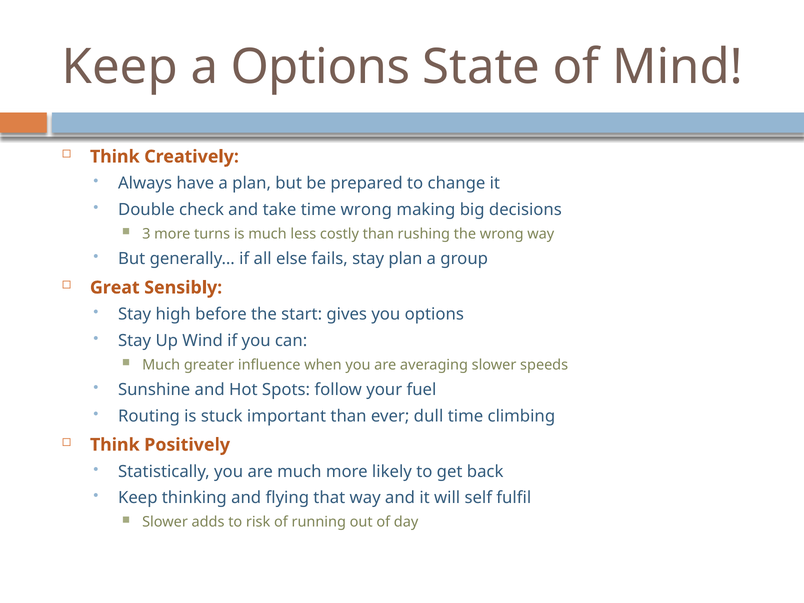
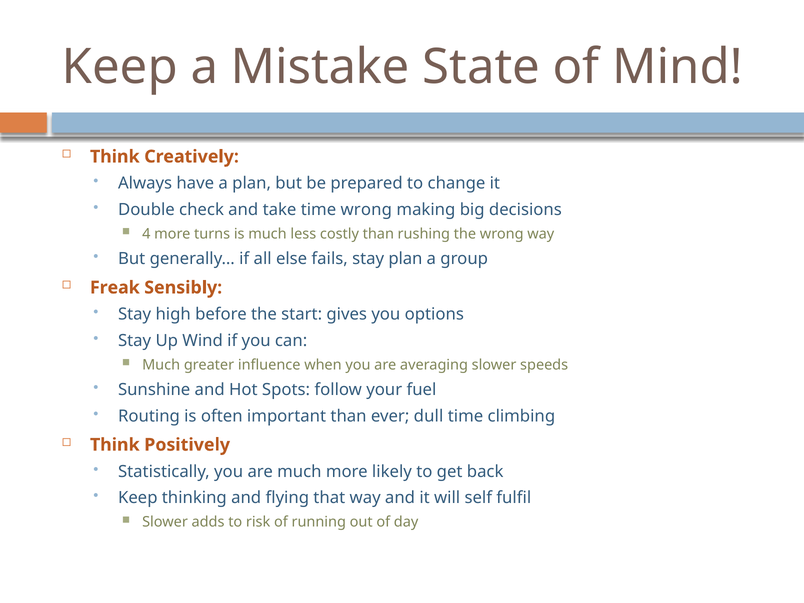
a Options: Options -> Mistake
3: 3 -> 4
Great: Great -> Freak
stuck: stuck -> often
